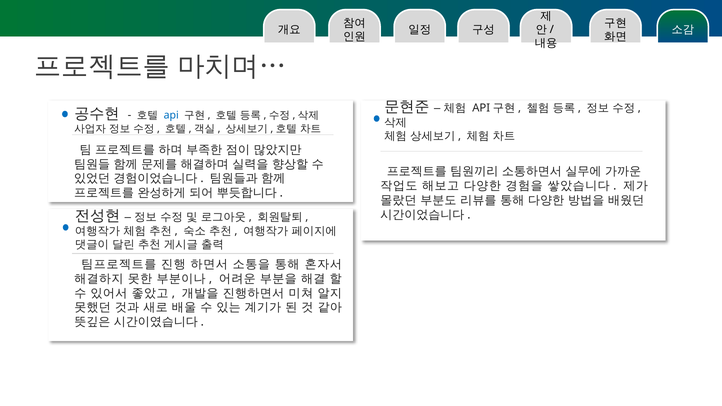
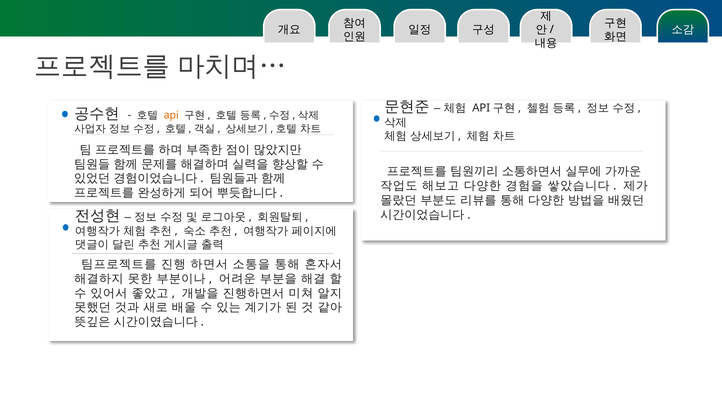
api colour: blue -> orange
